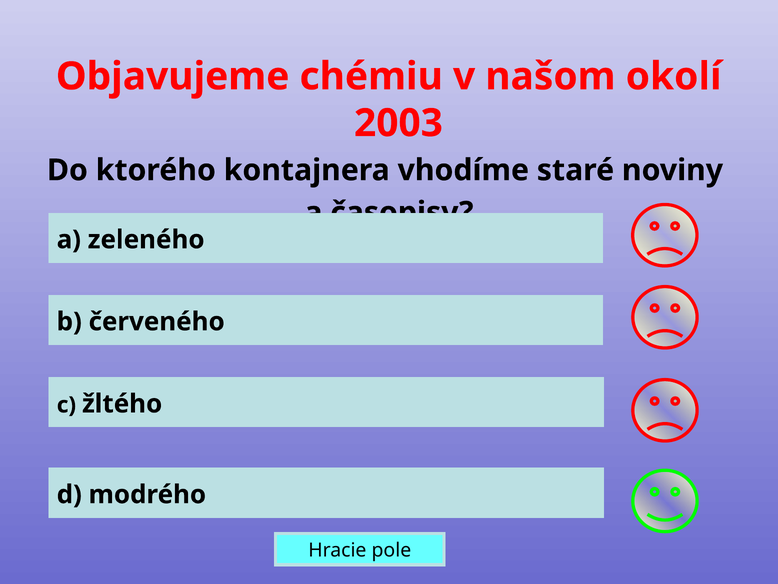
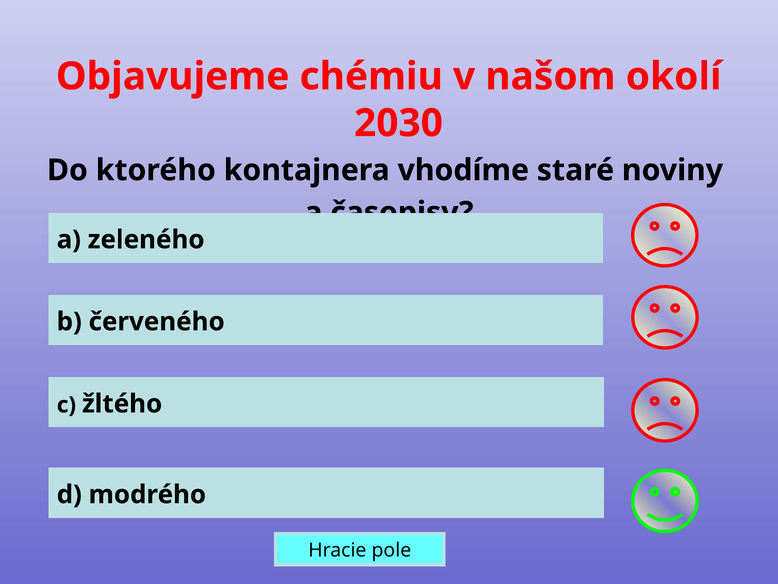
2003: 2003 -> 2030
